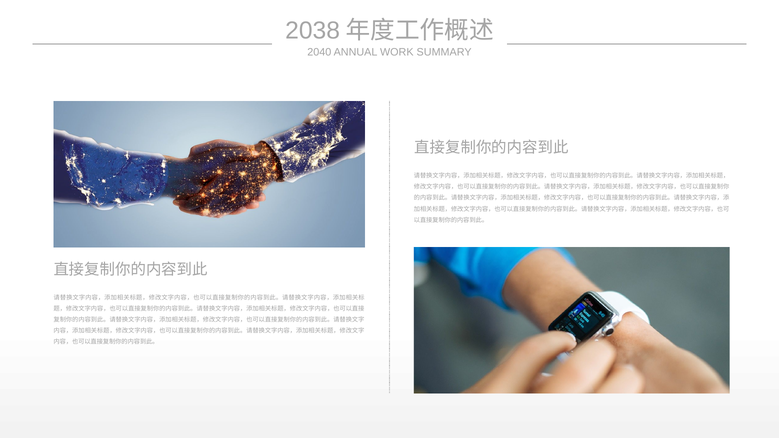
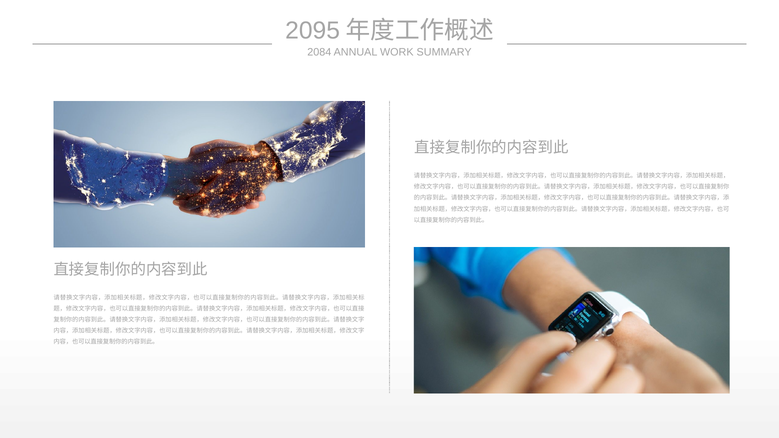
2038: 2038 -> 2095
2040: 2040 -> 2084
